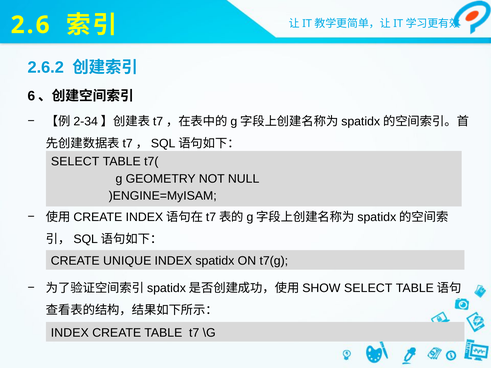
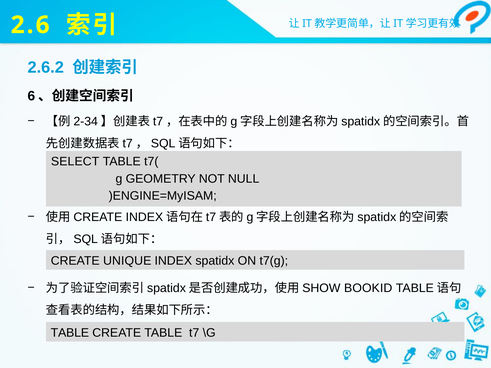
SELECT at (368, 288): SELECT -> BOOKID
INDEX at (70, 333): INDEX -> TABLE
